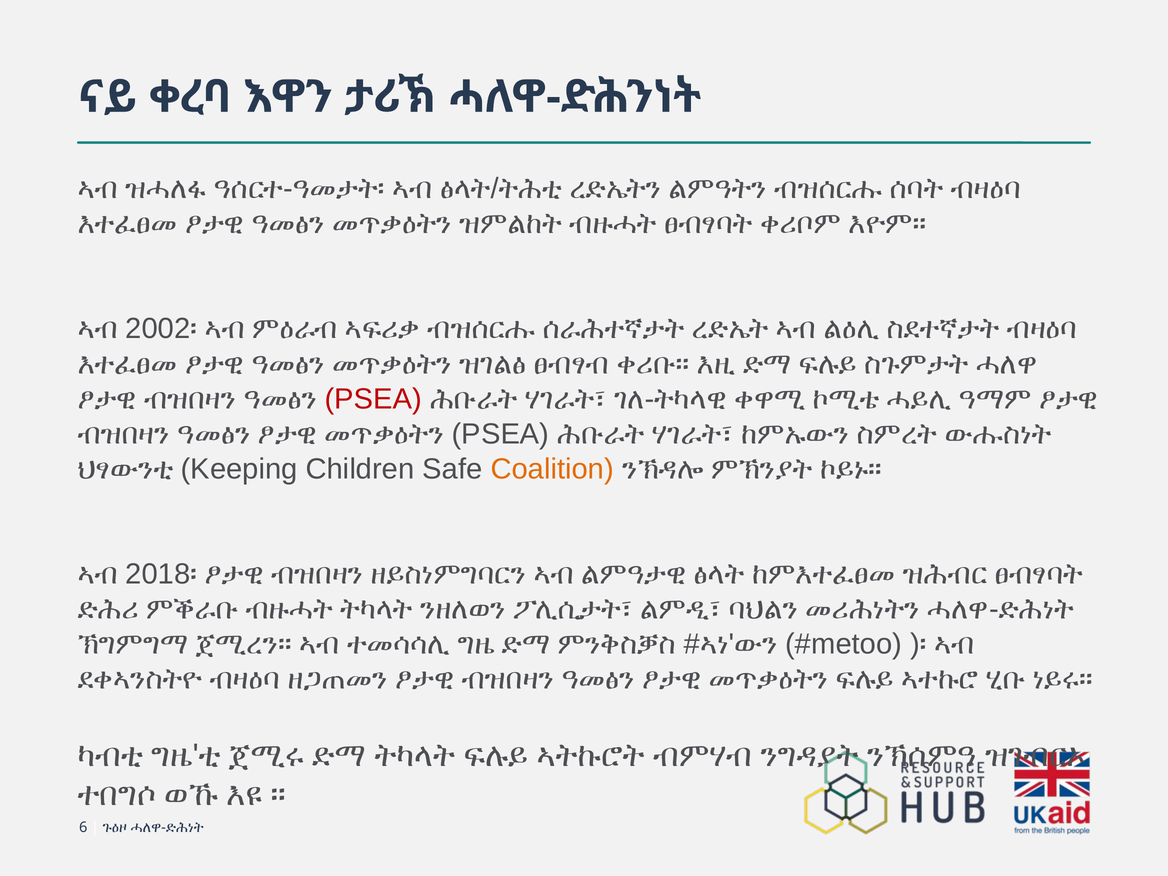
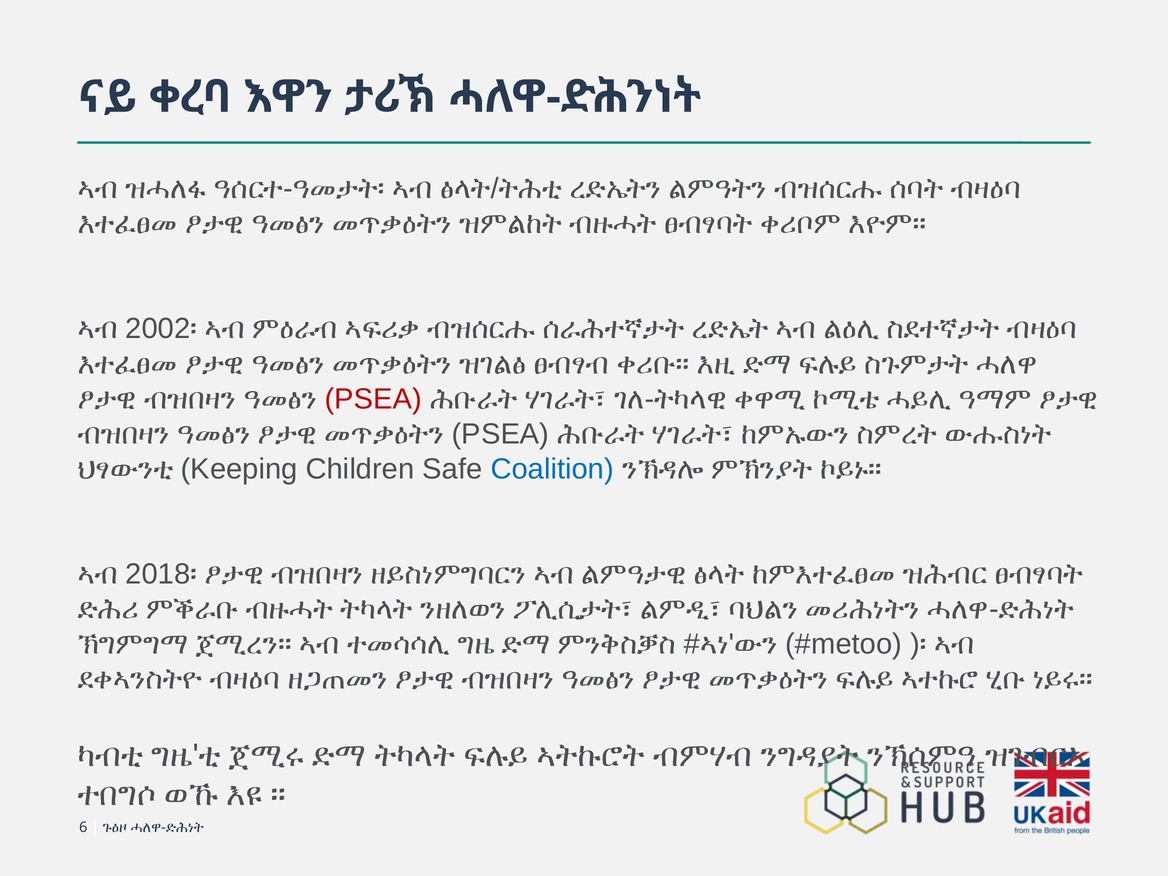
Coalition colour: orange -> blue
